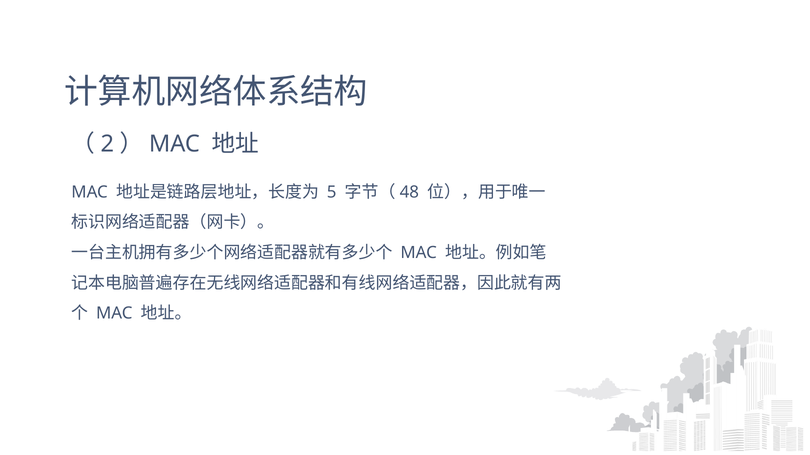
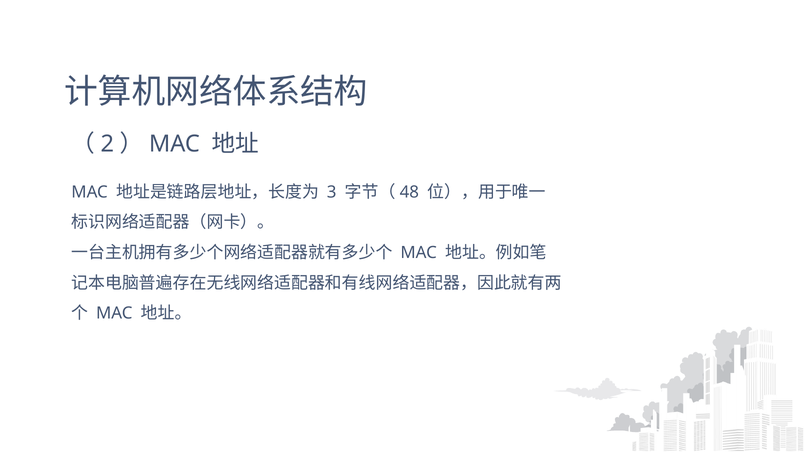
5: 5 -> 3
